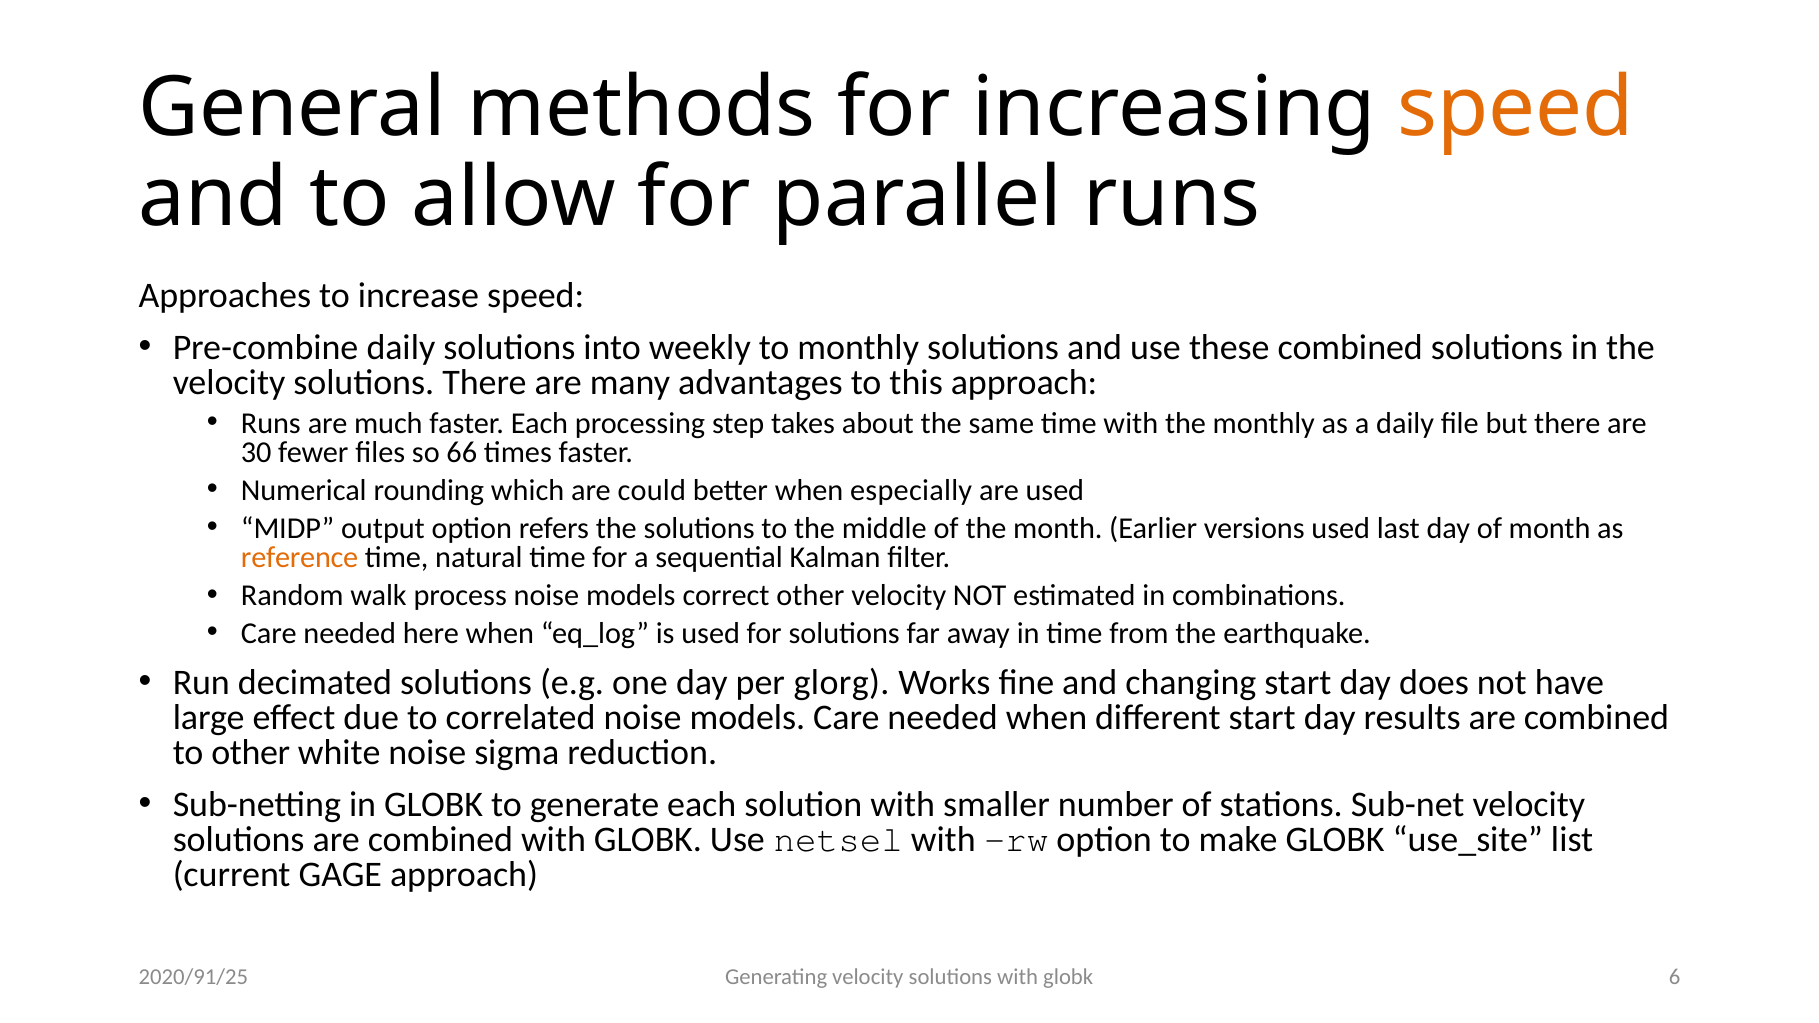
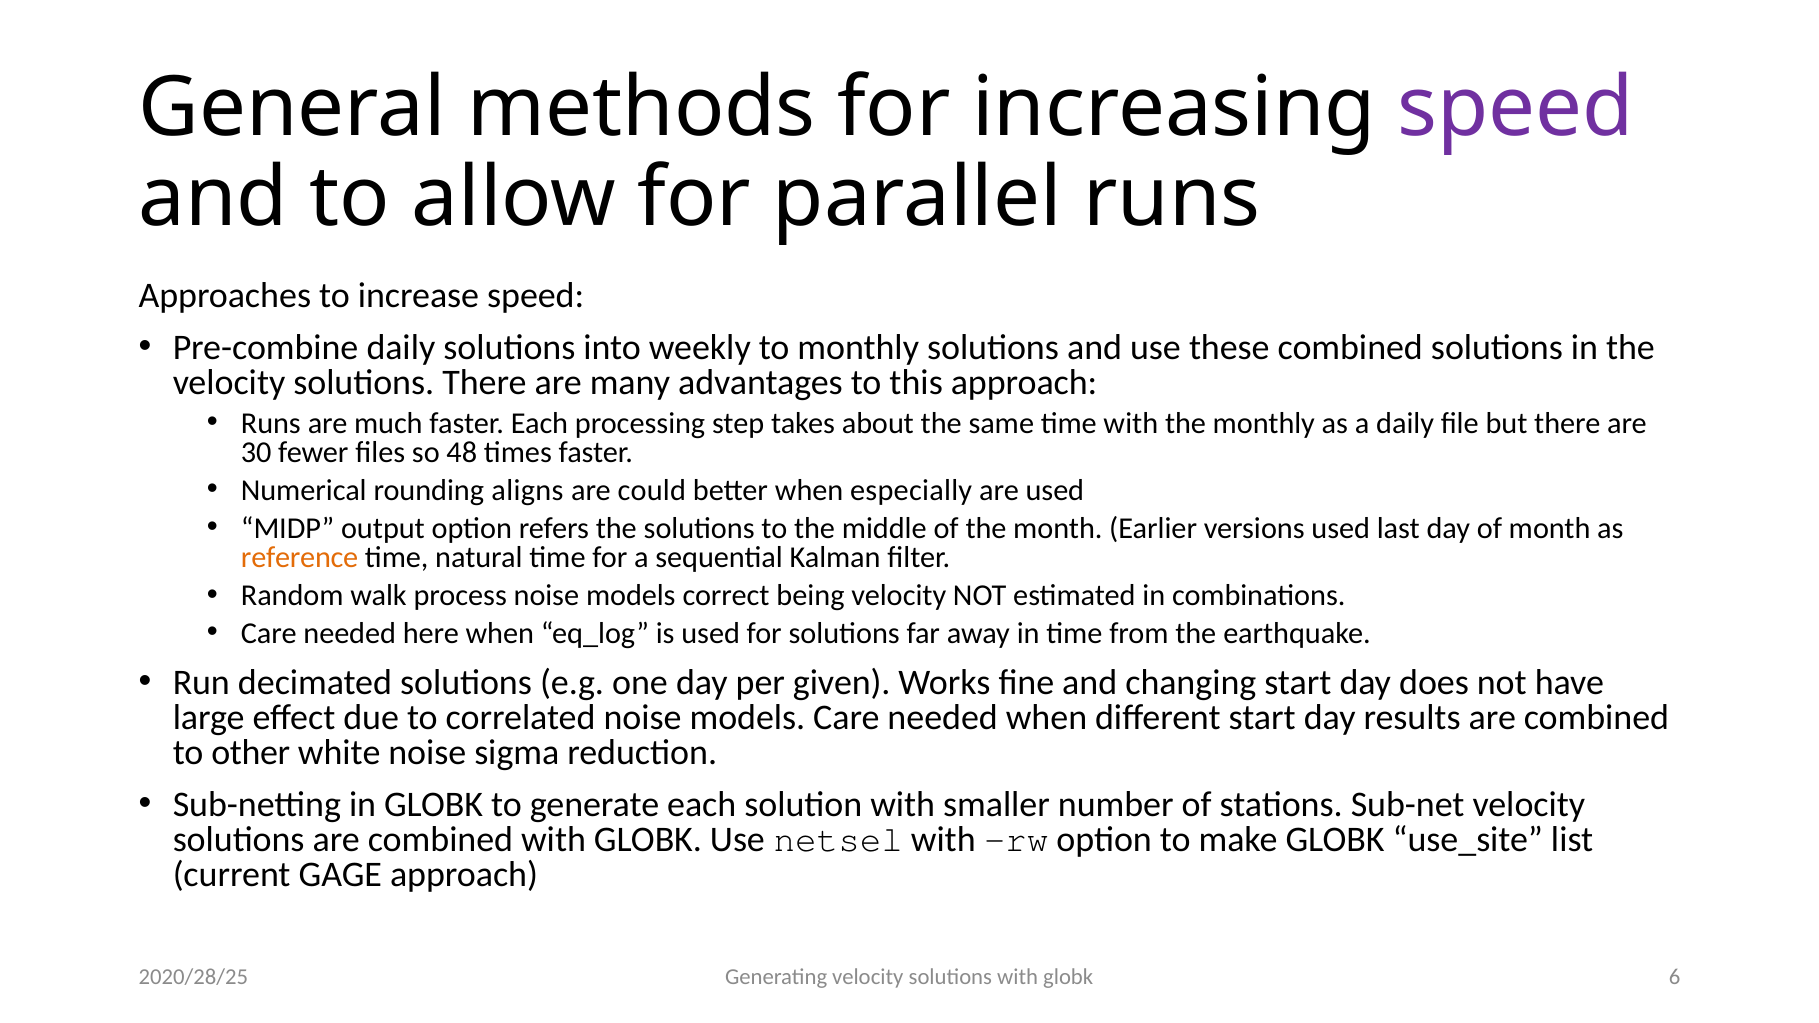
speed at (1516, 108) colour: orange -> purple
66: 66 -> 48
which: which -> aligns
correct other: other -> being
glorg: glorg -> given
2020/91/25: 2020/91/25 -> 2020/28/25
